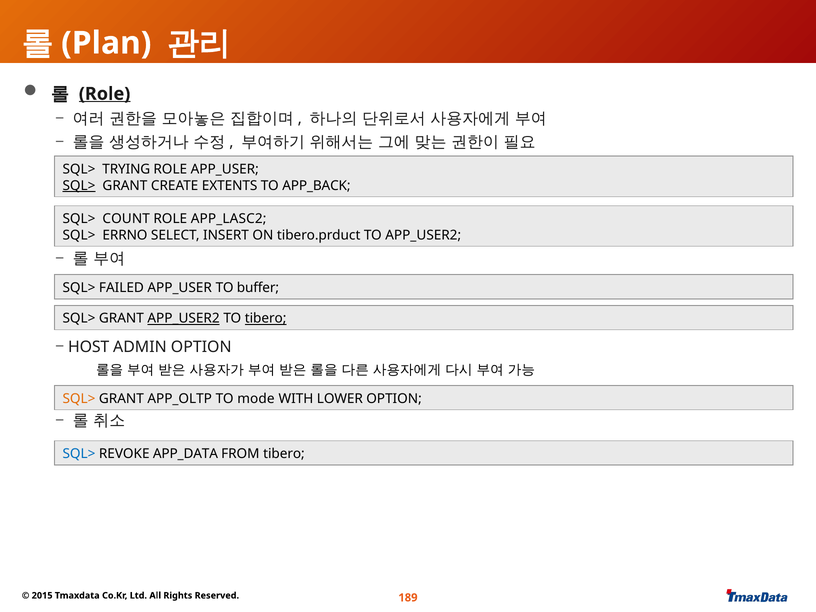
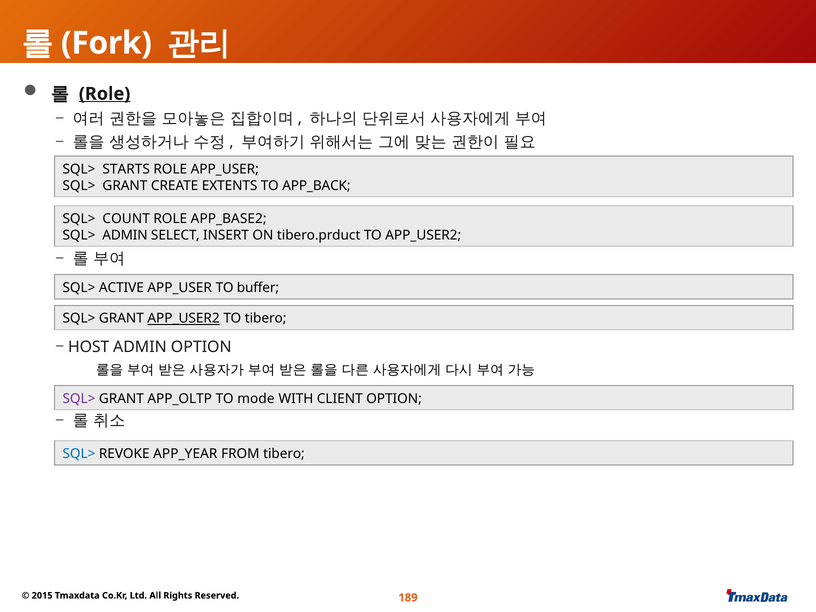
Plan: Plan -> Fork
TRYING: TRYING -> STARTS
SQL> at (79, 186) underline: present -> none
APP_LASC2: APP_LASC2 -> APP_BASE2
SQL> ERRNO: ERRNO -> ADMIN
FAILED: FAILED -> ACTIVE
tibero at (266, 319) underline: present -> none
SQL> at (79, 399) colour: orange -> purple
LOWER: LOWER -> CLIENT
APP_DATA: APP_DATA -> APP_YEAR
